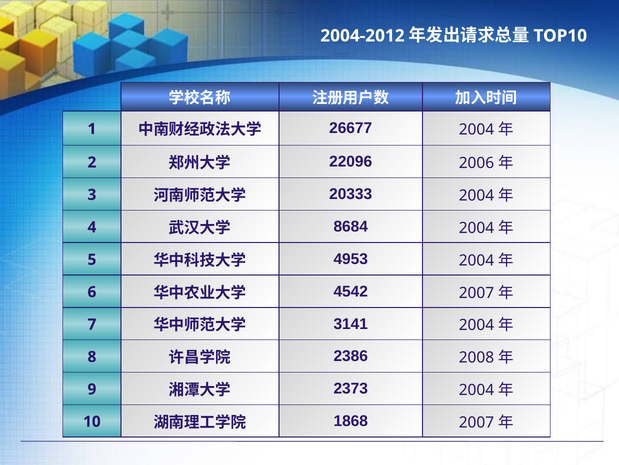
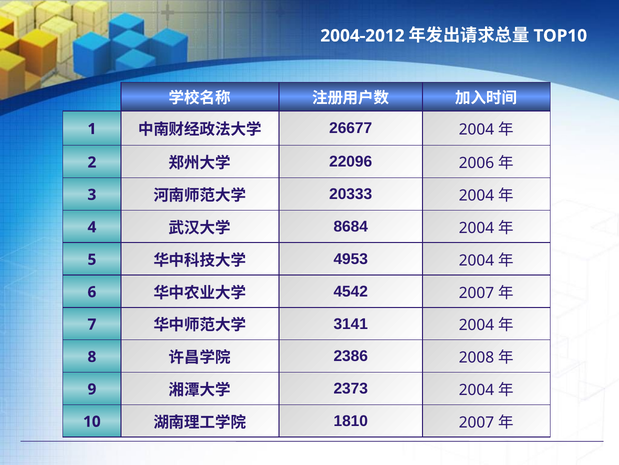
1868: 1868 -> 1810
